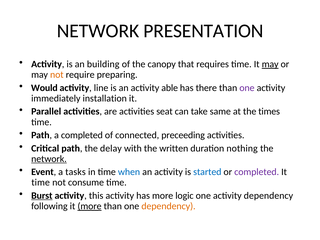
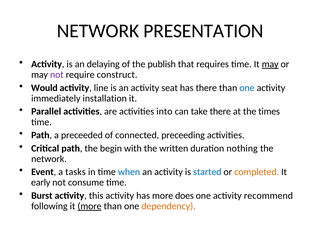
building: building -> delaying
canopy: canopy -> publish
not at (57, 75) colour: orange -> purple
preparing: preparing -> construct
able: able -> seat
one at (247, 88) colour: purple -> blue
seat: seat -> into
take same: same -> there
a completed: completed -> preceeded
delay: delay -> begin
network at (49, 159) underline: present -> none
completed at (257, 172) colour: purple -> orange
time at (41, 183): time -> early
Burst underline: present -> none
logic: logic -> does
activity dependency: dependency -> recommend
